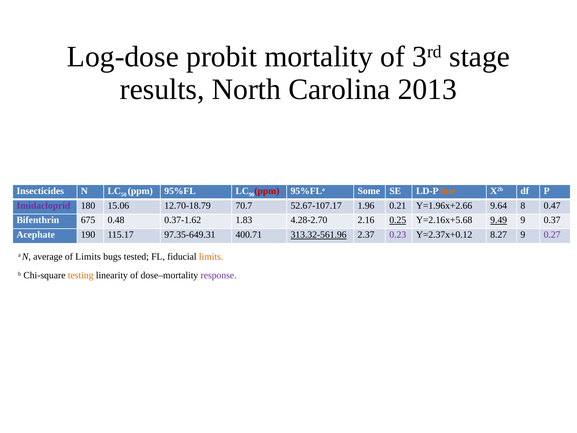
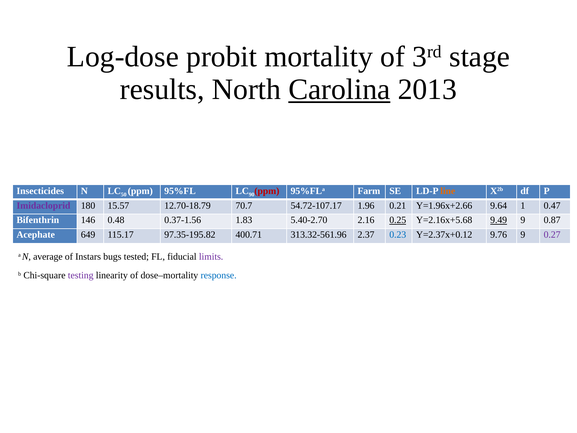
Carolina underline: none -> present
Some: Some -> Farm
15.06: 15.06 -> 15.57
52.67-107.17: 52.67-107.17 -> 54.72-107.17
8: 8 -> 1
675: 675 -> 146
0.37-1.62: 0.37-1.62 -> 0.37-1.56
4.28-2.70: 4.28-2.70 -> 5.40-2.70
0.37: 0.37 -> 0.87
190: 190 -> 649
97.35-649.31: 97.35-649.31 -> 97.35-195.82
313.32-561.96 underline: present -> none
0.23 colour: purple -> blue
8.27: 8.27 -> 9.76
of Limits: Limits -> Instars
limits at (211, 257) colour: orange -> purple
testing colour: orange -> purple
response colour: purple -> blue
